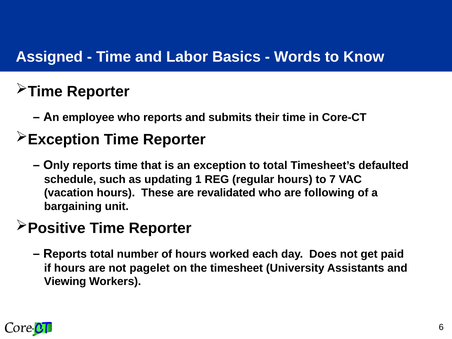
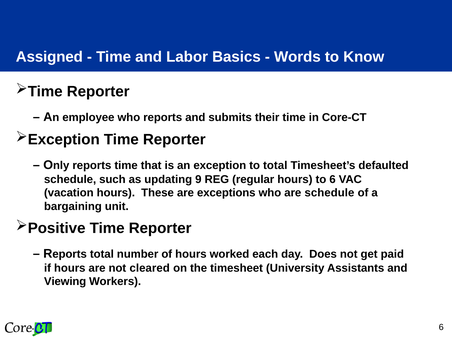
1: 1 -> 9
to 7: 7 -> 6
revalidated: revalidated -> exceptions
are following: following -> schedule
pagelet: pagelet -> cleared
